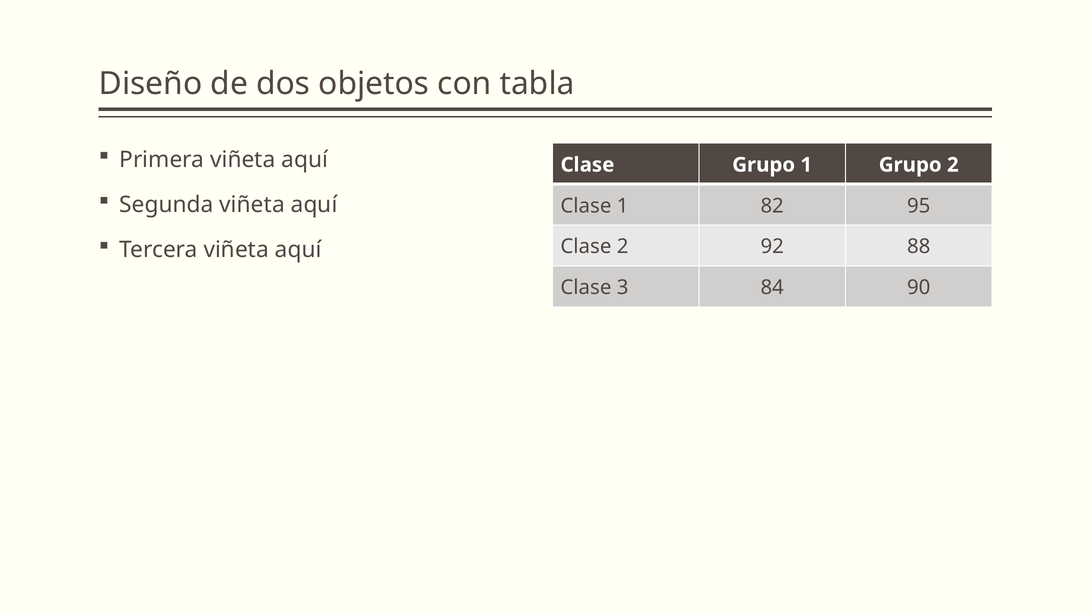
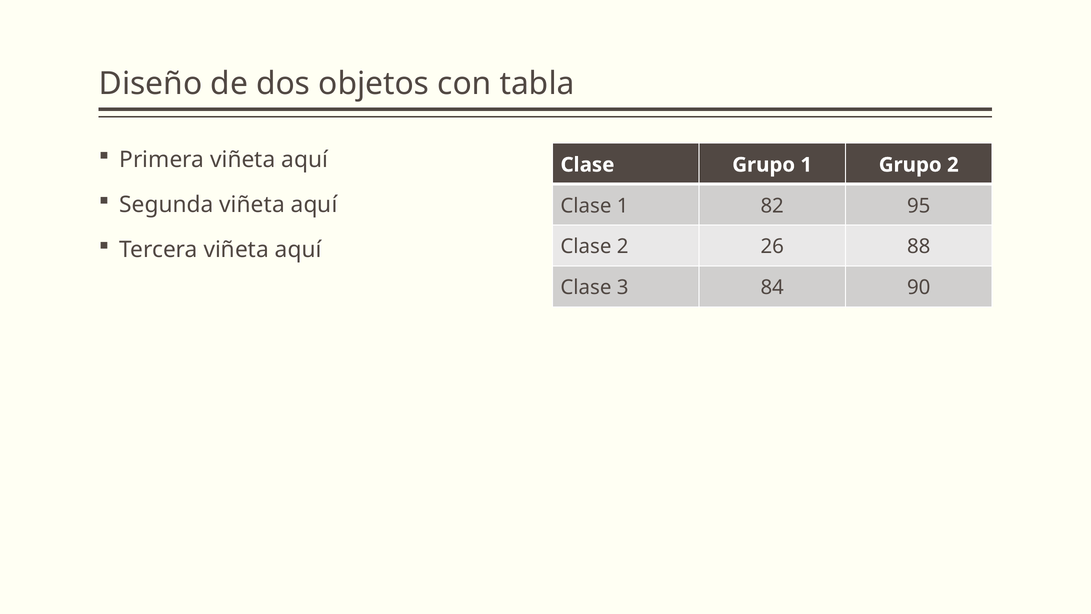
92: 92 -> 26
